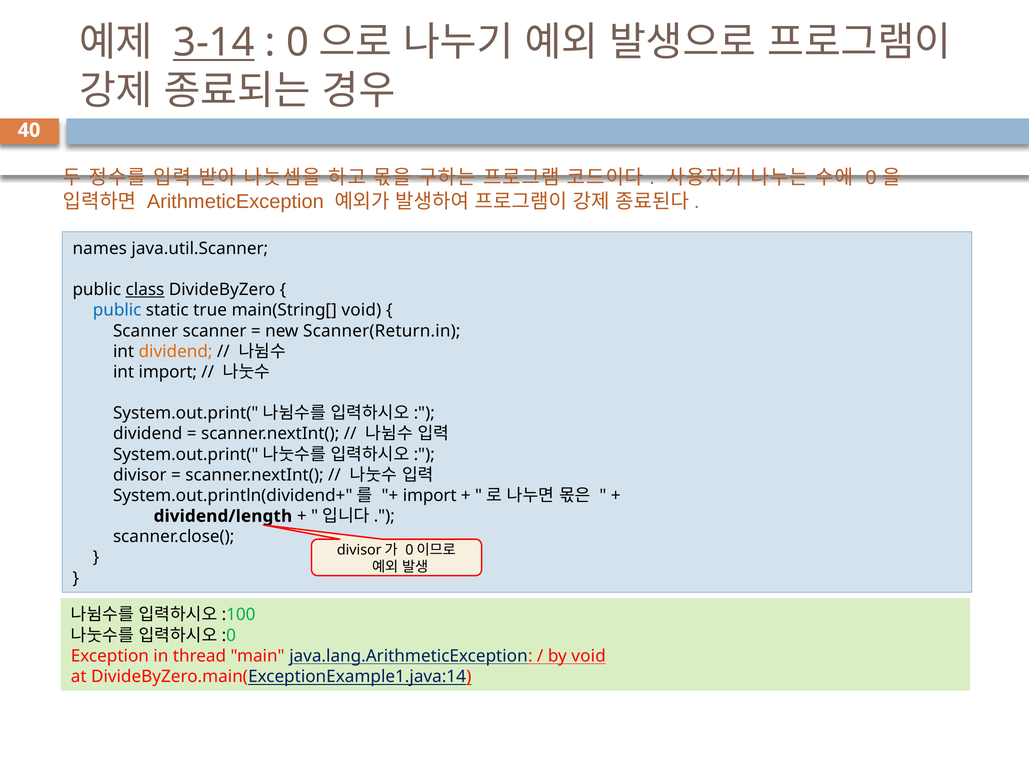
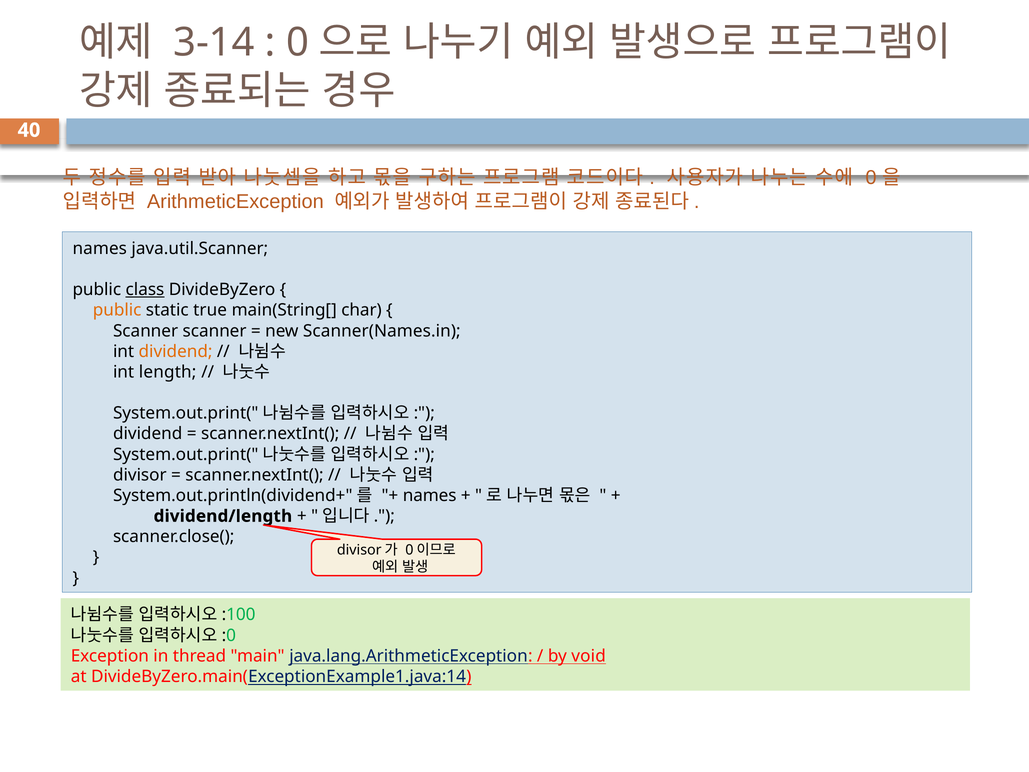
3-14 underline: present -> none
public at (117, 310) colour: blue -> orange
main(String[ void: void -> char
Scanner(Return.in: Scanner(Return.in -> Scanner(Names.in
int import: import -> length
import at (430, 495): import -> names
